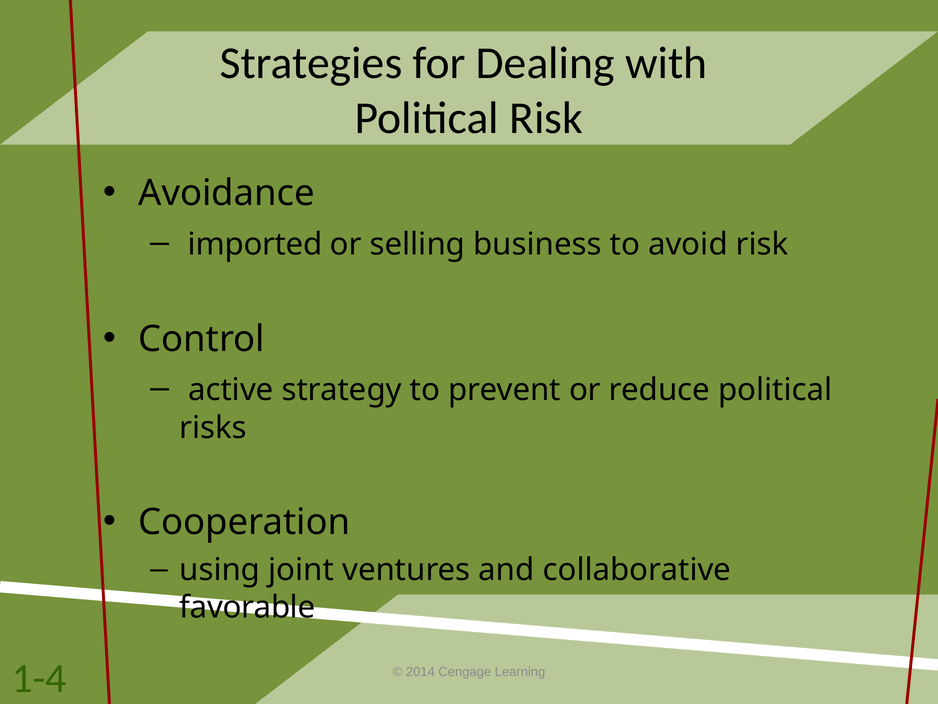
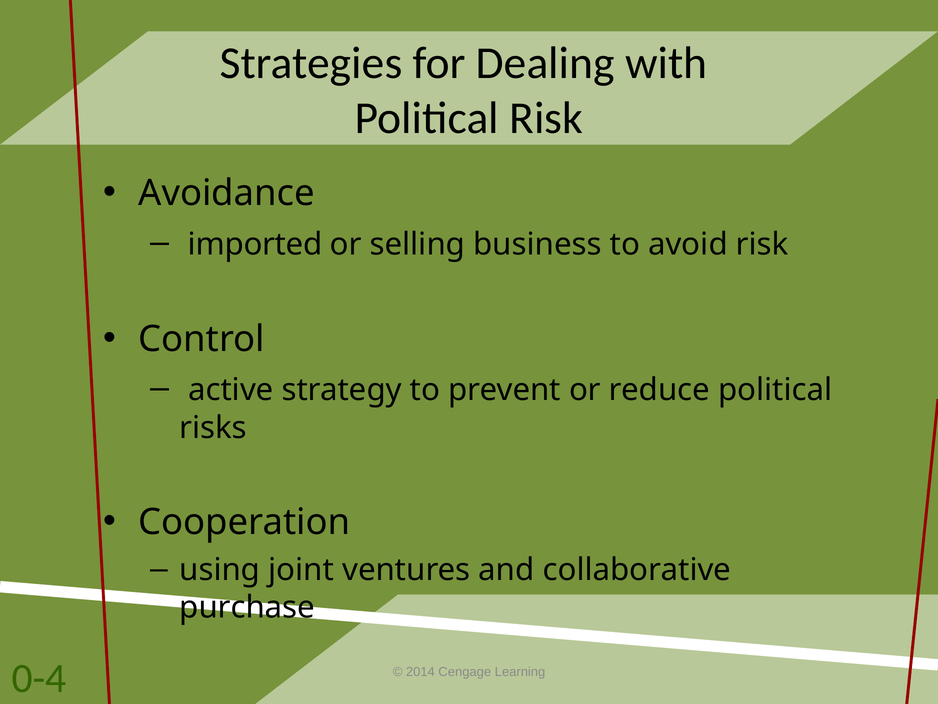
favorable: favorable -> purchase
1-4: 1-4 -> 0-4
